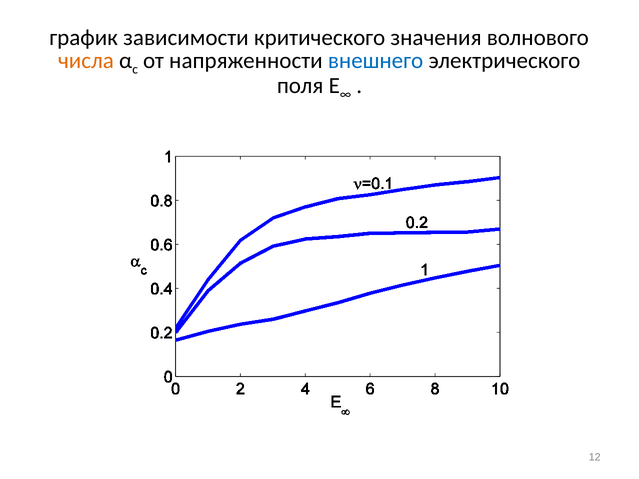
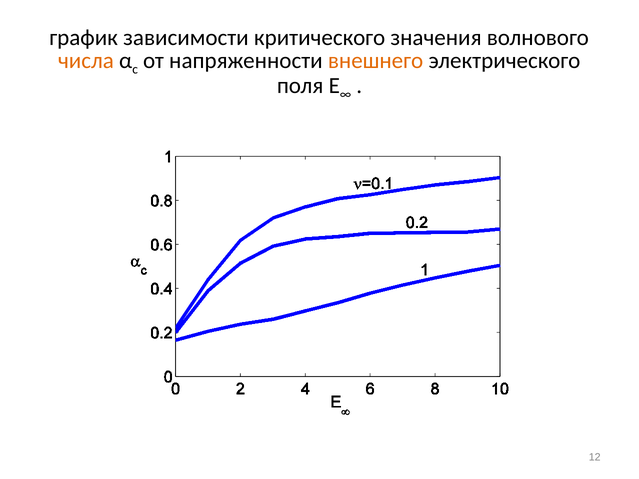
внешнего colour: blue -> orange
